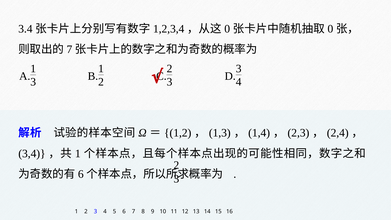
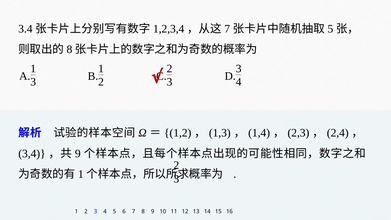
0 at (227, 29): 0 -> 7
0 at (330, 29): 0 -> 5
7 at (69, 49): 7 -> 8
1 at (78, 153): 1 -> 9
6 at (81, 174): 6 -> 1
